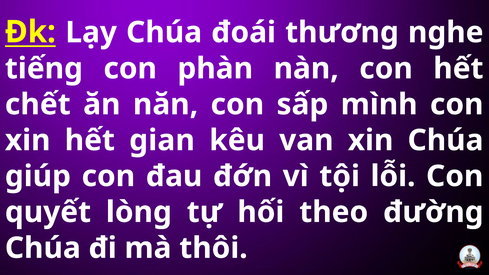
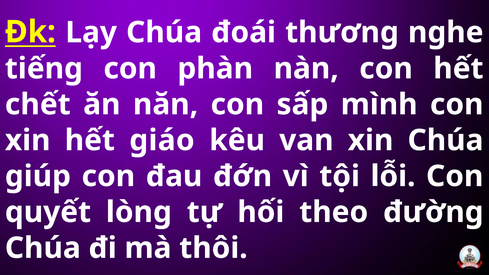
gian: gian -> giáo
